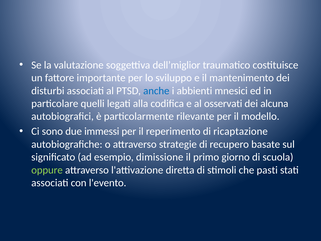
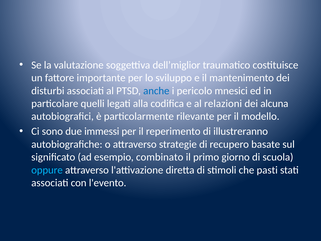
abbienti: abbienti -> pericolo
osservati: osservati -> relazioni
ricaptazione: ricaptazione -> illustreranno
dimissione: dimissione -> combinato
oppure colour: light green -> light blue
